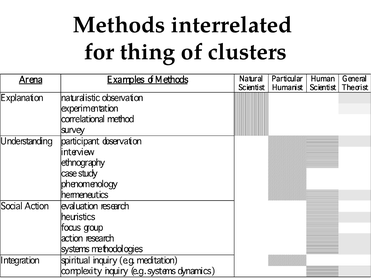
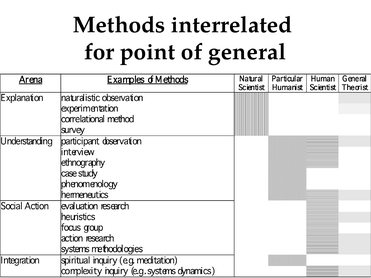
thing: thing -> point
clusters: clusters -> general
